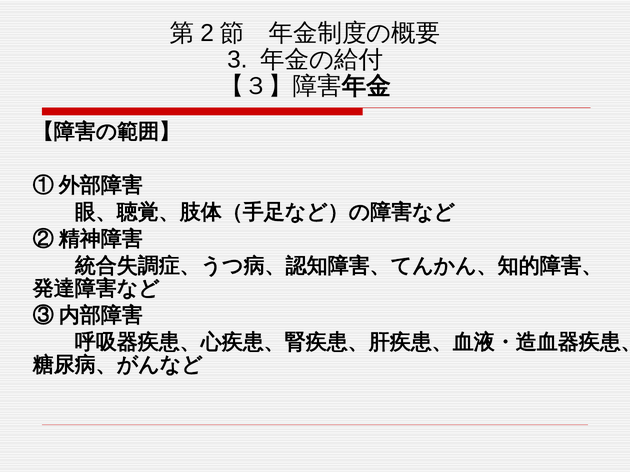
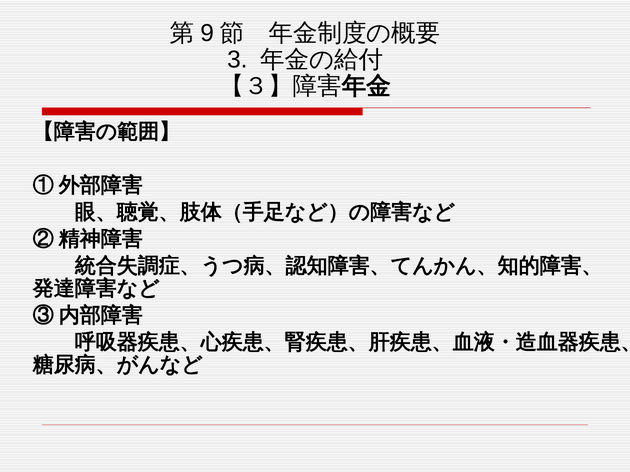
2: 2 -> 9
